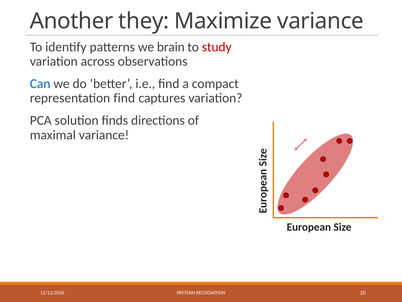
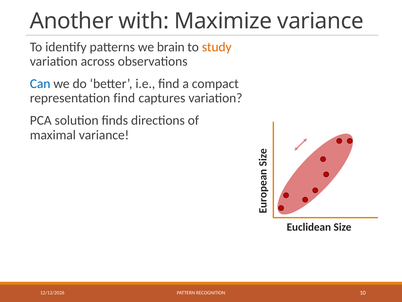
they: they -> with
study colour: red -> orange
European: European -> Euclidean
